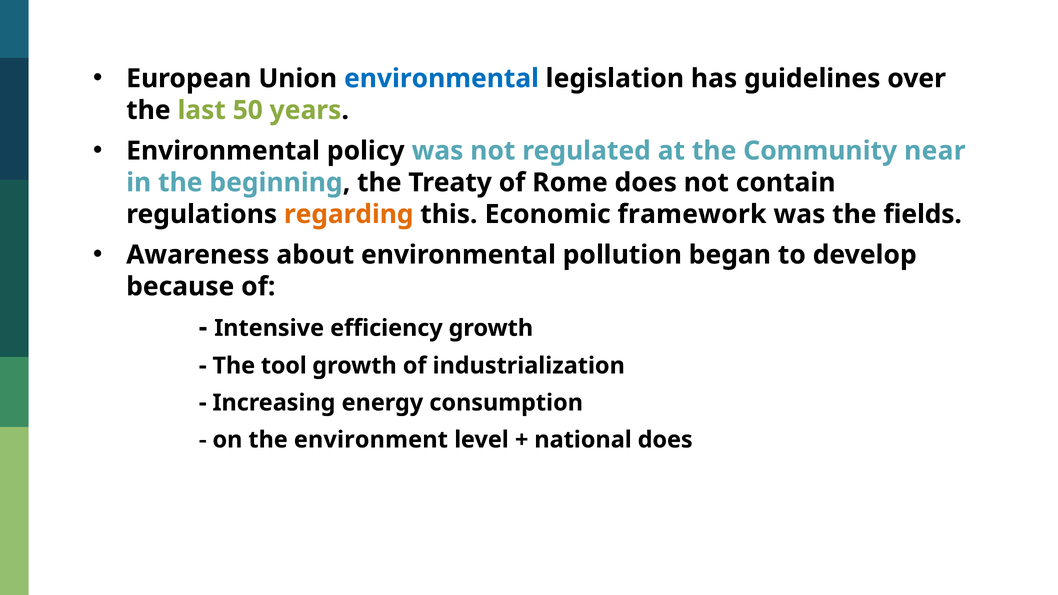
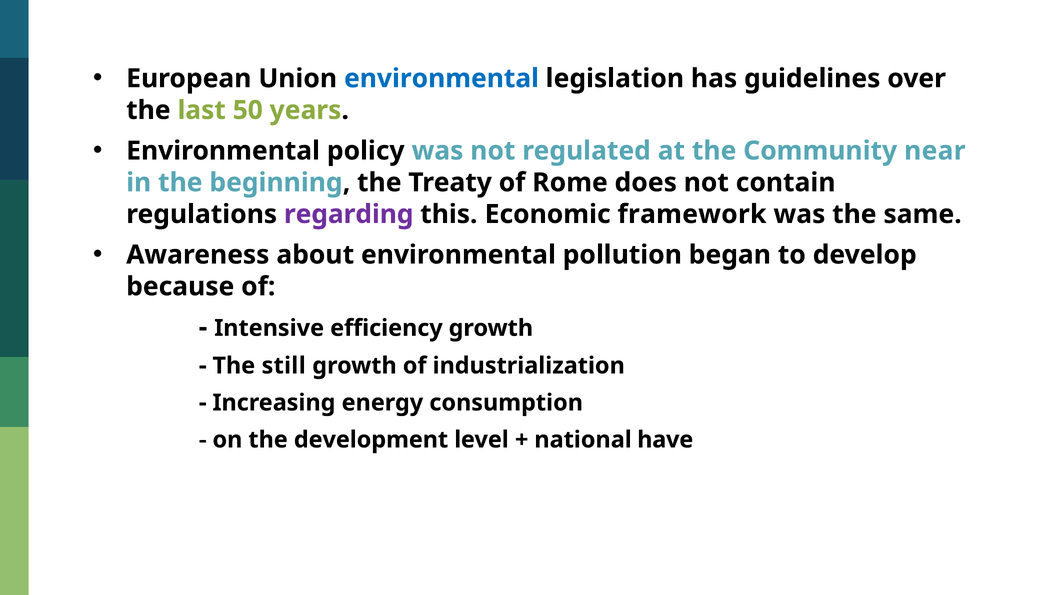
regarding colour: orange -> purple
fields: fields -> same
tool: tool -> still
environment: environment -> development
national does: does -> have
